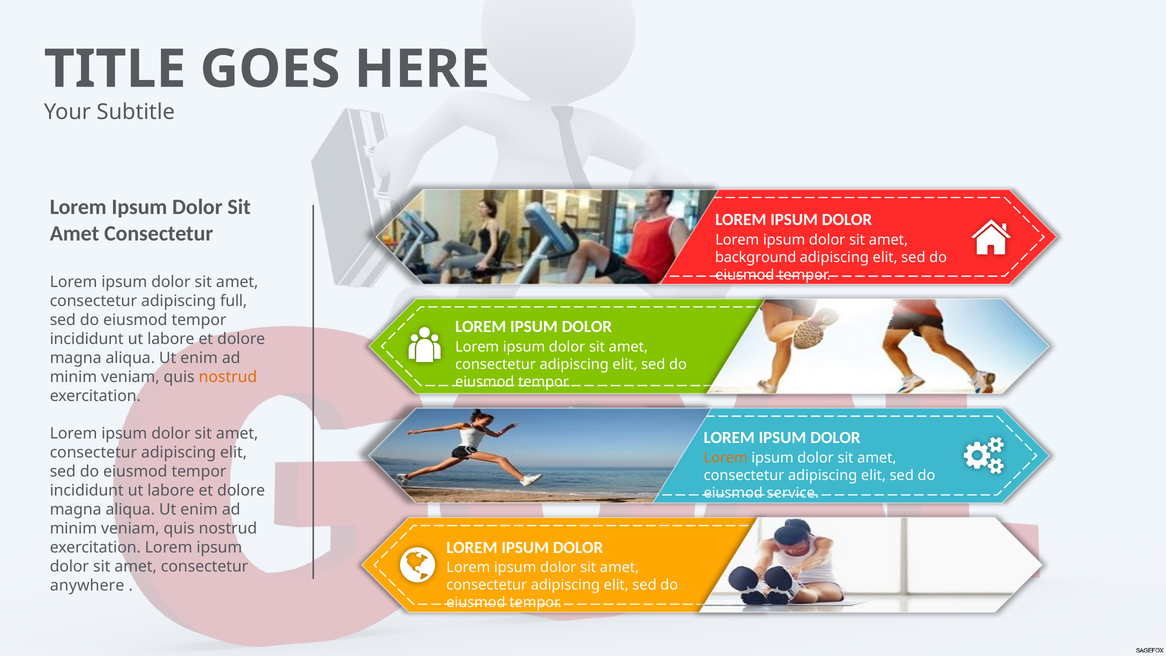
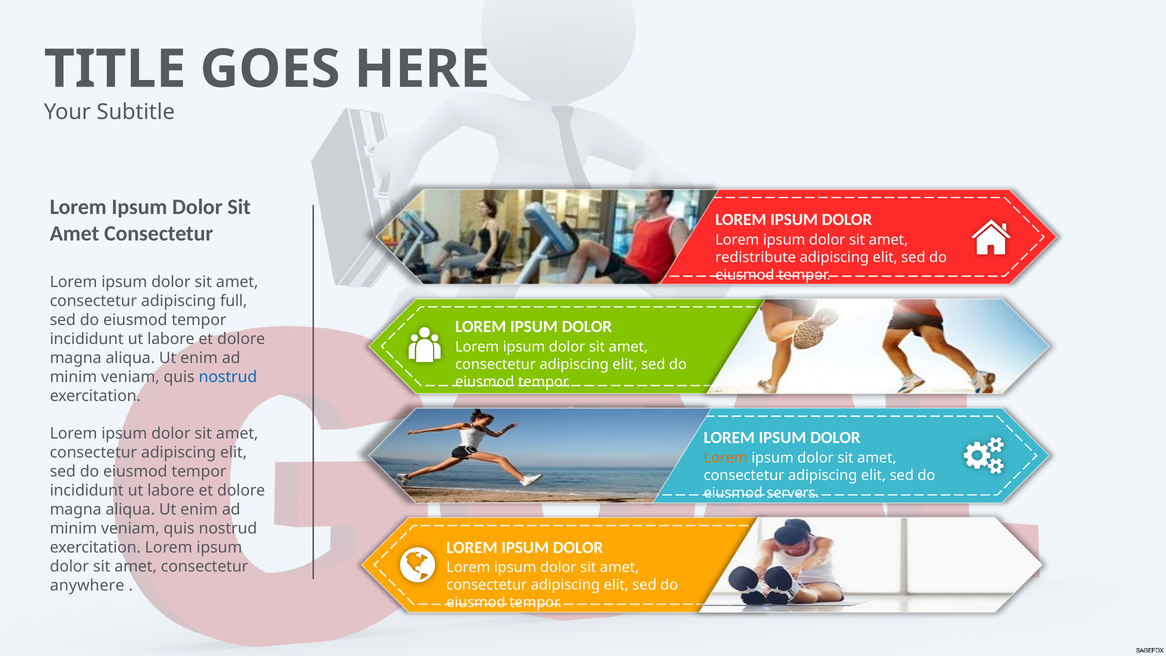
background: background -> redistribute
nostrud at (228, 377) colour: orange -> blue
service: service -> servers
